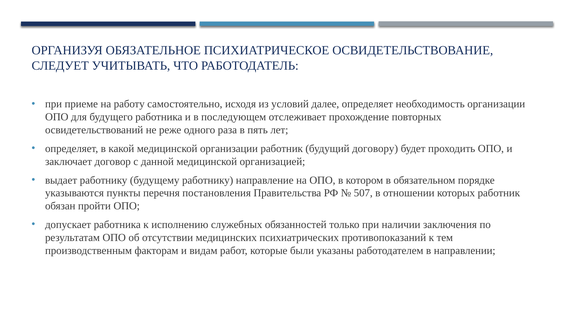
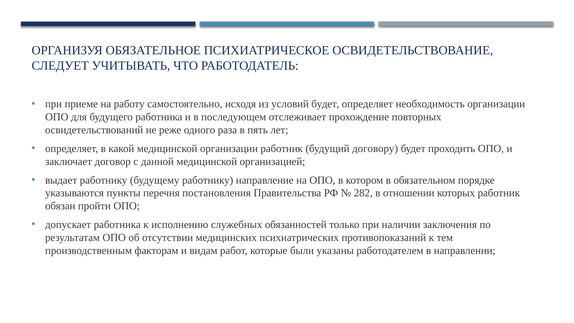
условий далее: далее -> будет
507: 507 -> 282
